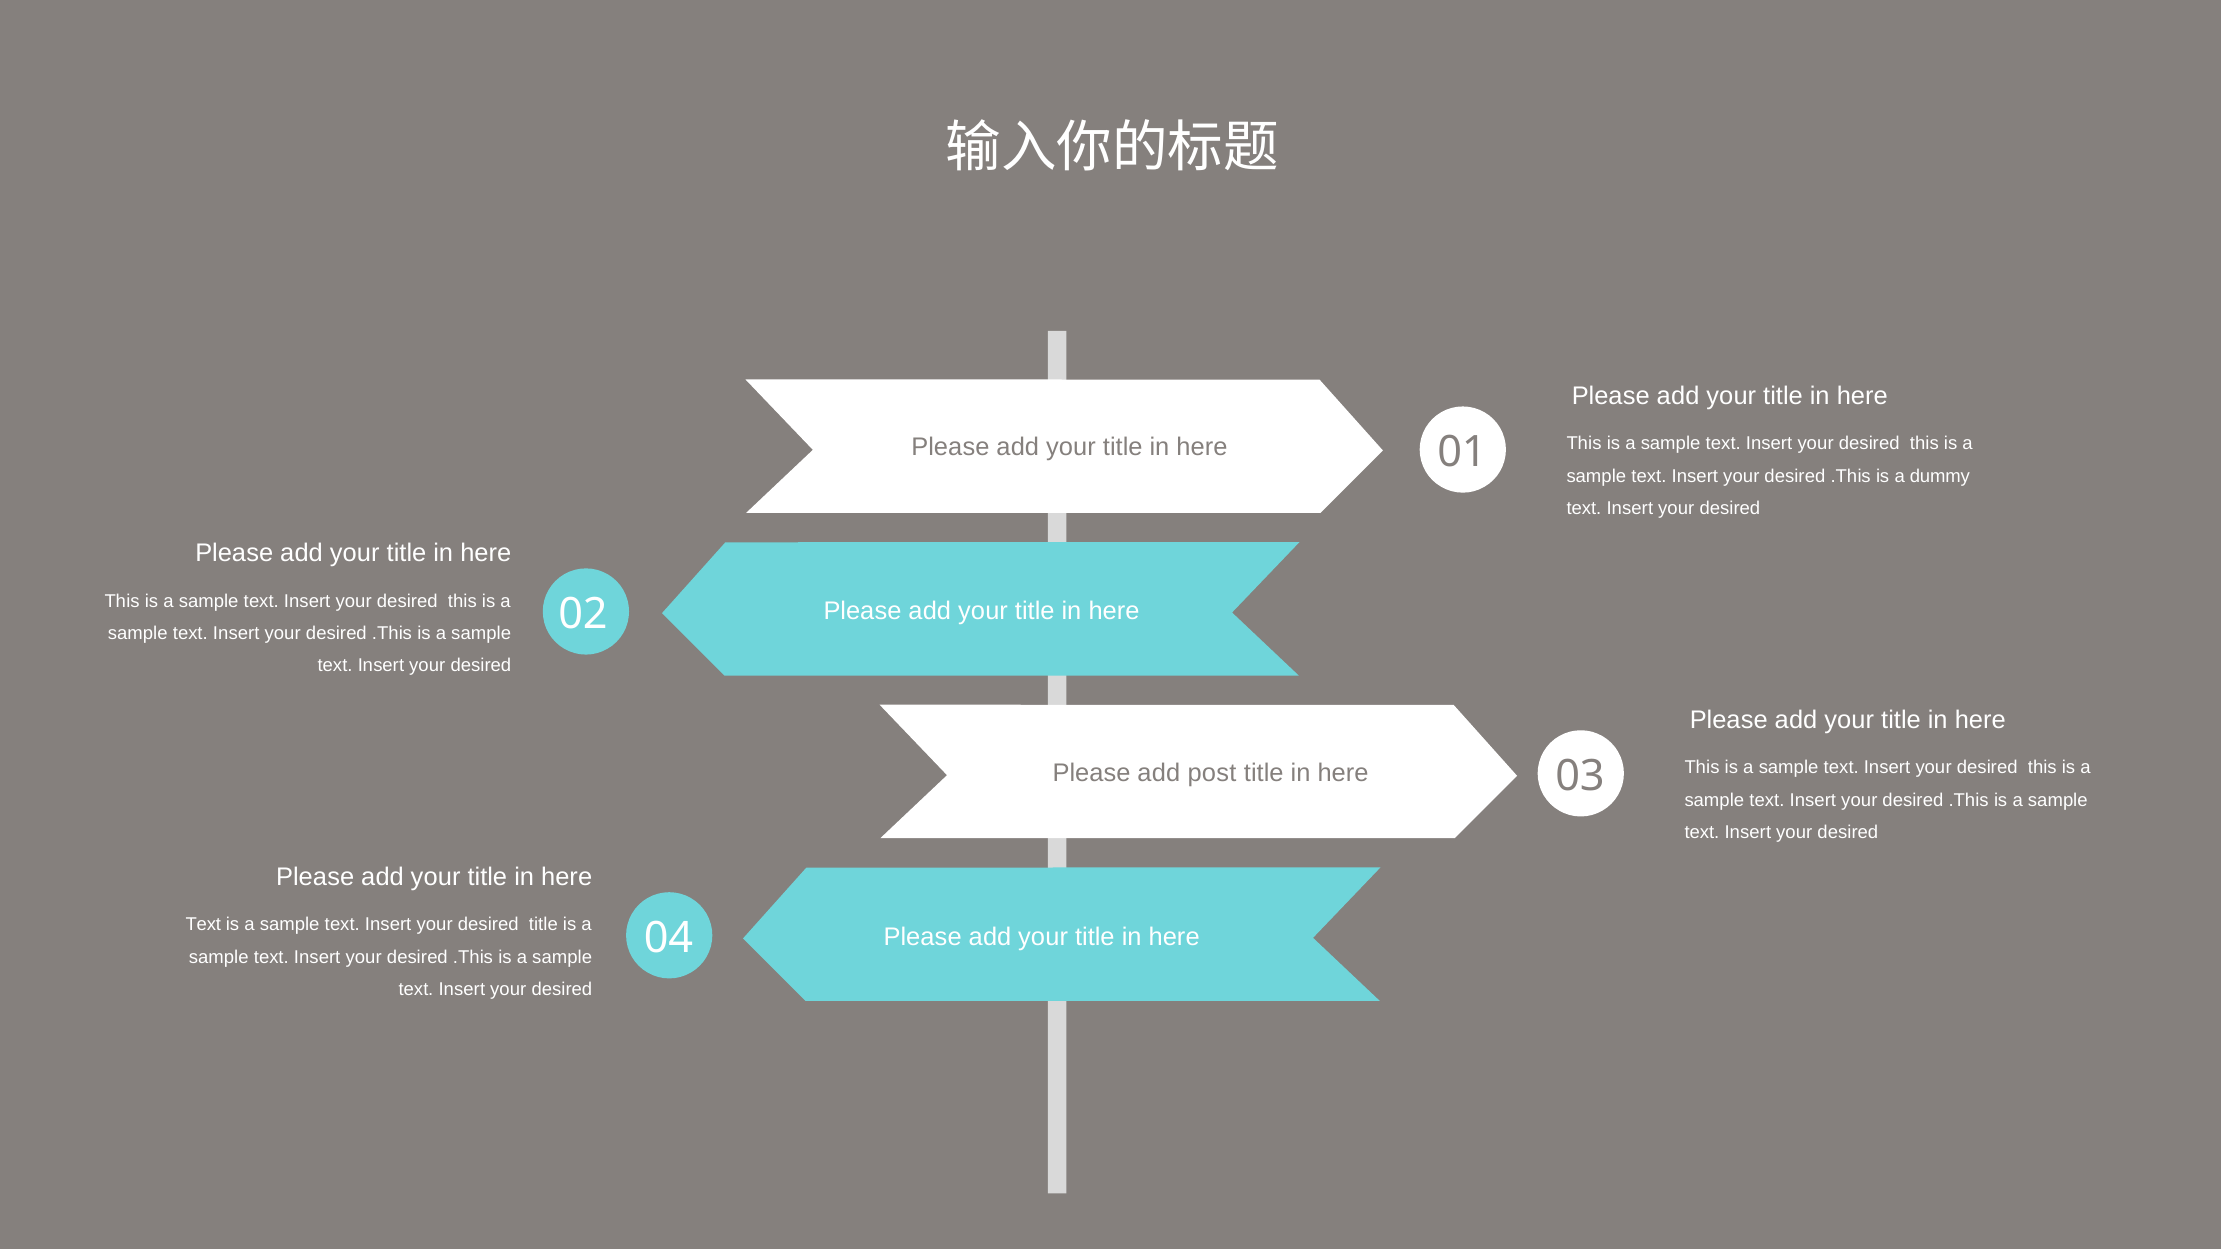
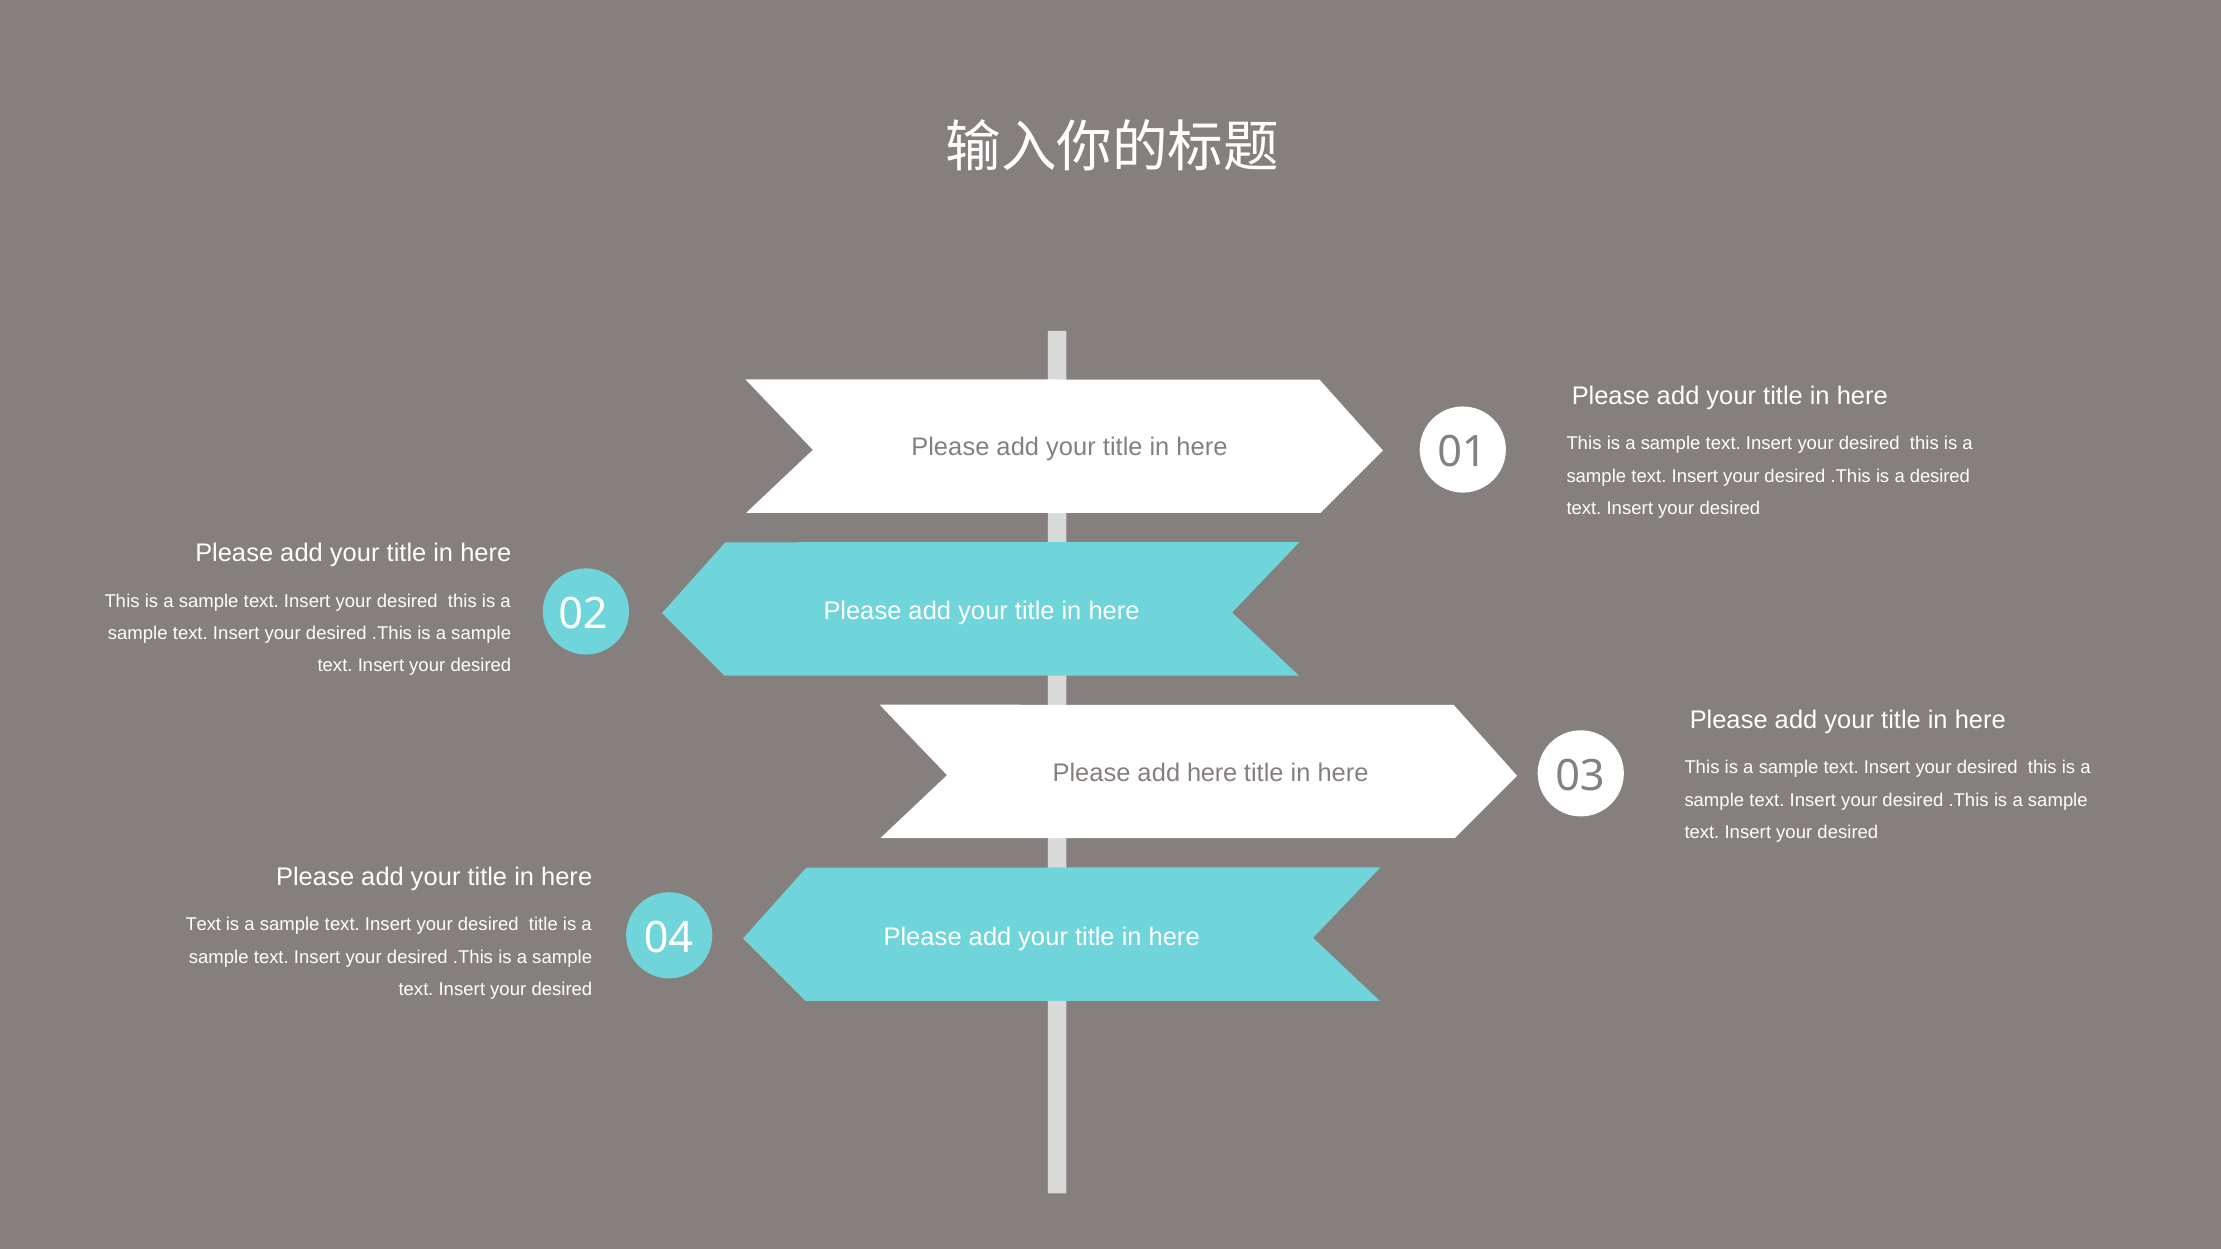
a dummy: dummy -> desired
add post: post -> here
